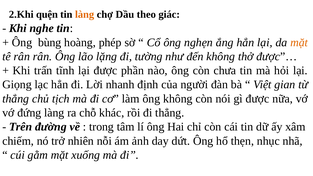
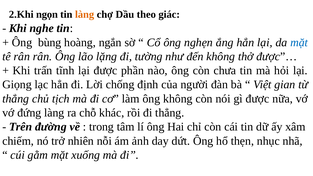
quện: quện -> ngọn
phép: phép -> ngắn
mặt at (299, 42) colour: orange -> blue
nhanh: nhanh -> chống
